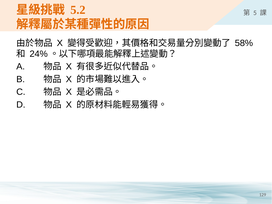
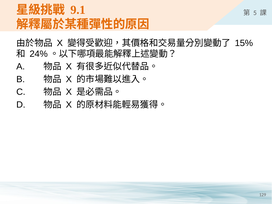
5.2: 5.2 -> 9.1
58%: 58% -> 15%
